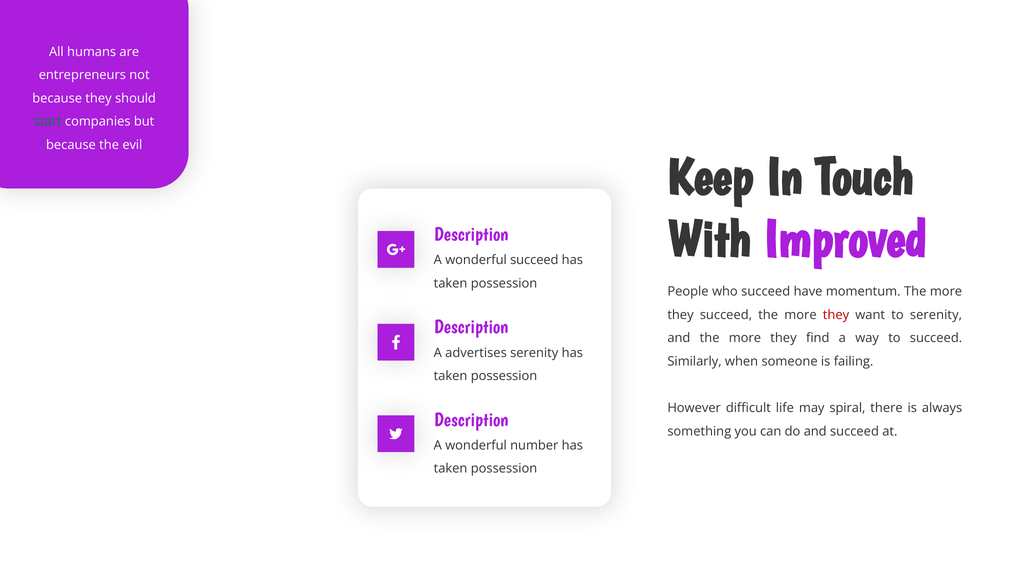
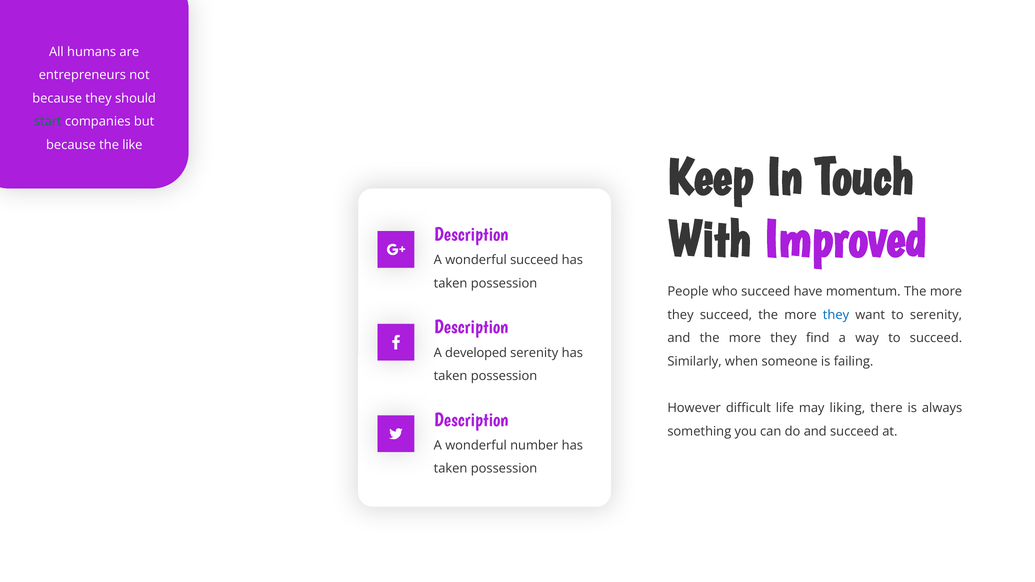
evil: evil -> like
they at (836, 315) colour: red -> blue
advertises: advertises -> developed
spiral: spiral -> liking
